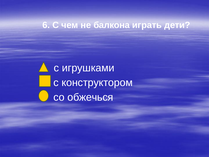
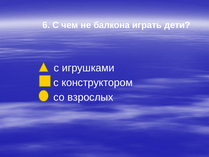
обжечься: обжечься -> взрослых
